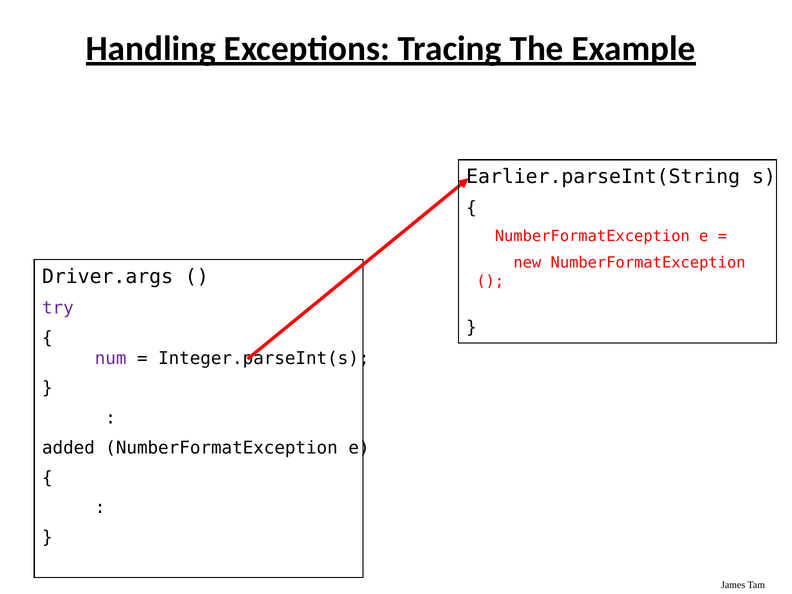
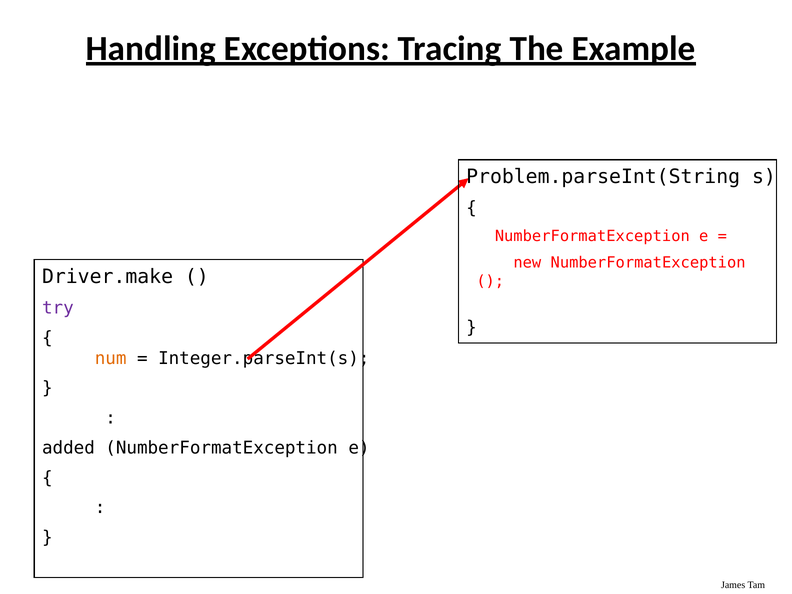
Earlier.parseInt(String: Earlier.parseInt(String -> Problem.parseInt(String
Driver.args: Driver.args -> Driver.make
num colour: purple -> orange
